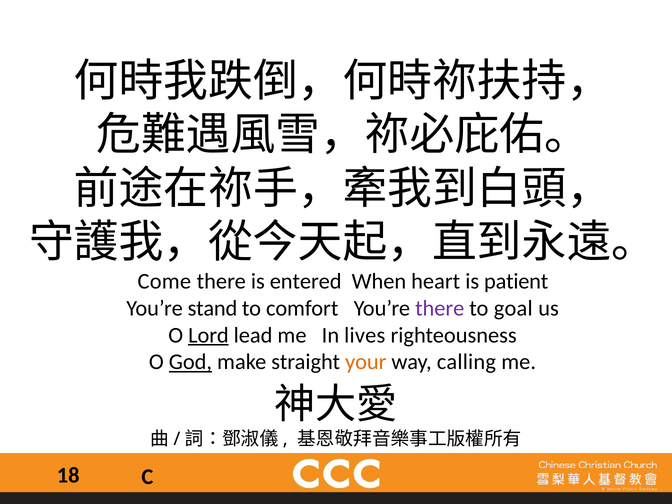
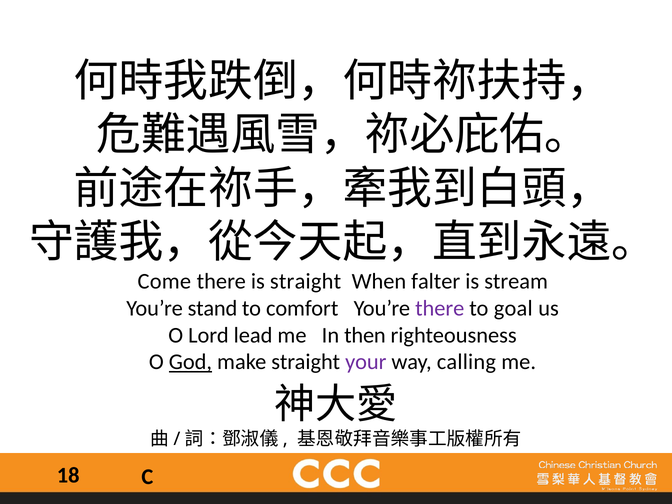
is entered: entered -> straight
heart: heart -> falter
patient: patient -> stream
Lord underline: present -> none
lives: lives -> then
your colour: orange -> purple
